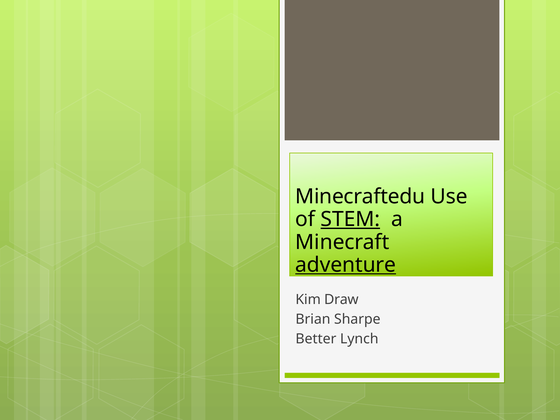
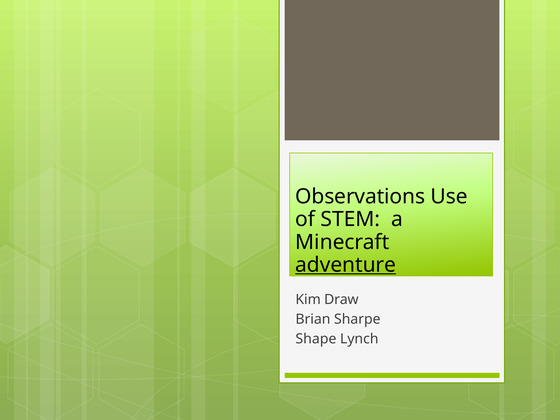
Minecraftedu: Minecraftedu -> Observations
STEM underline: present -> none
Better: Better -> Shape
